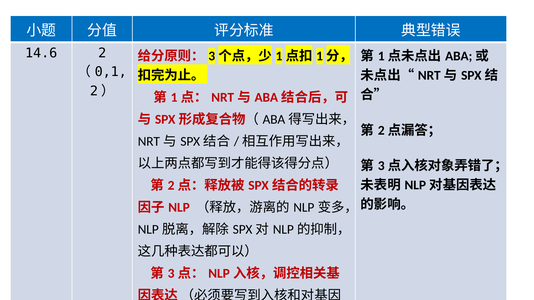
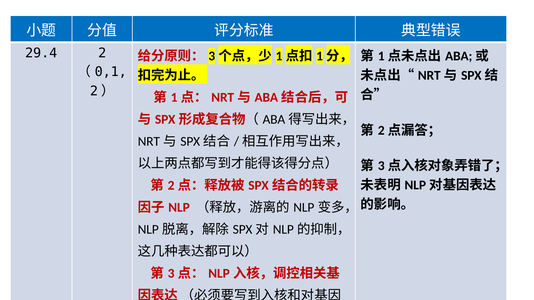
14.6: 14.6 -> 29.4
